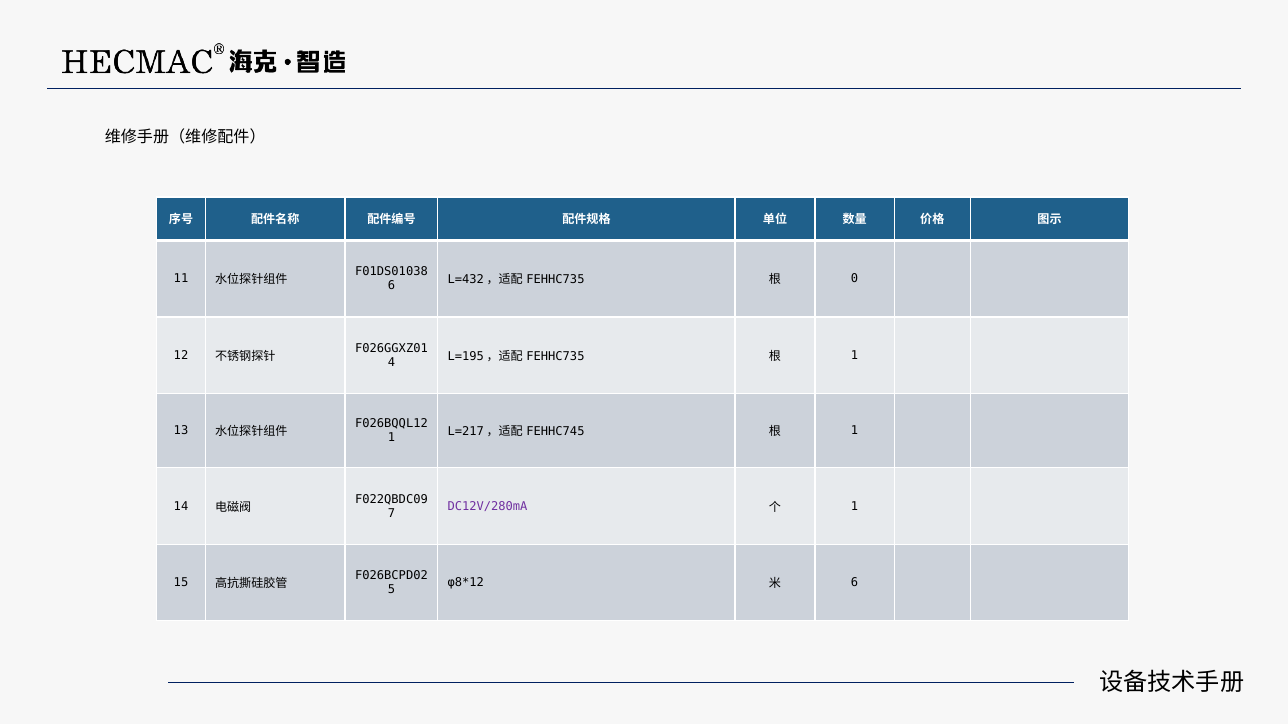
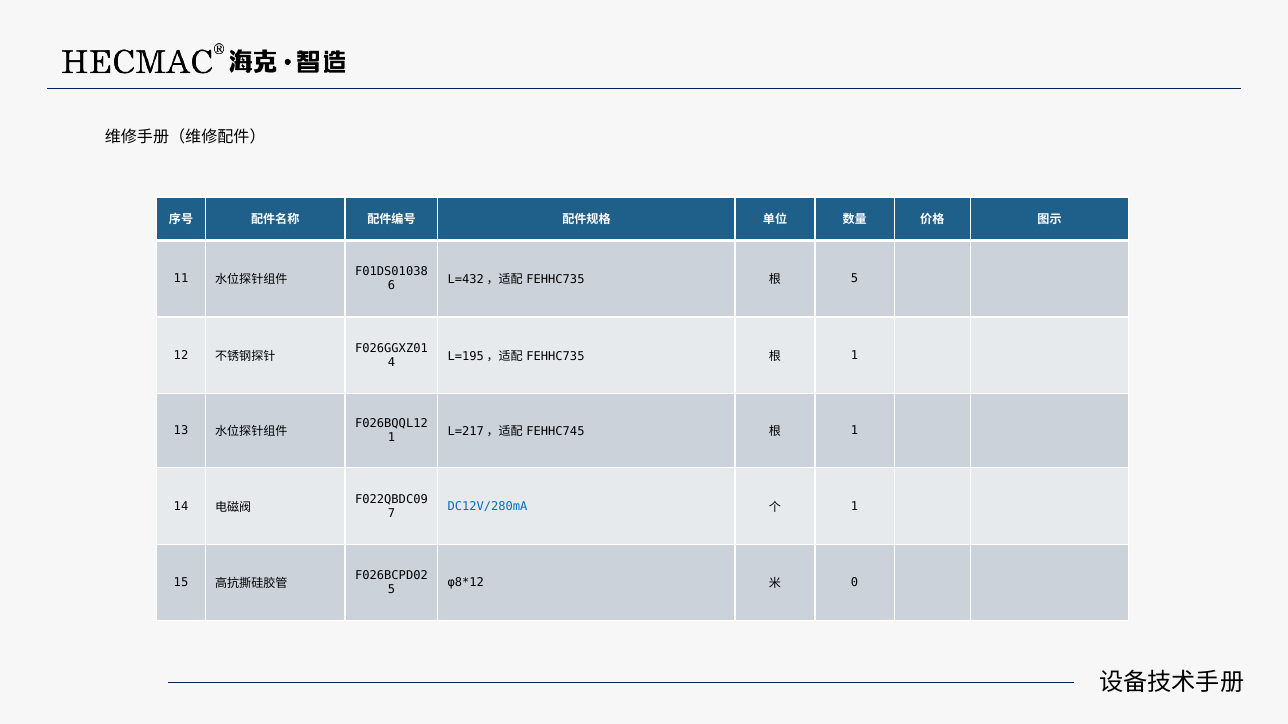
0 at (855, 279): 0 -> 5
DC12V/280mA colour: purple -> blue
6 at (855, 583): 6 -> 0
